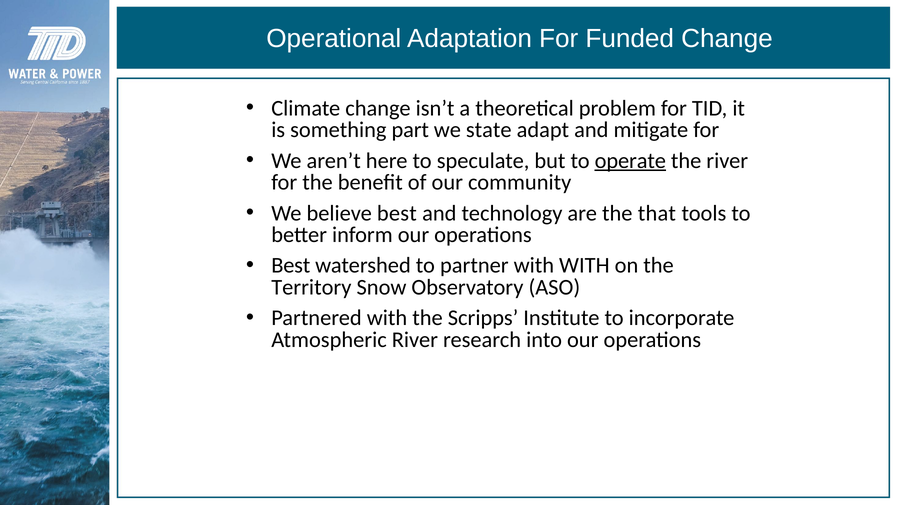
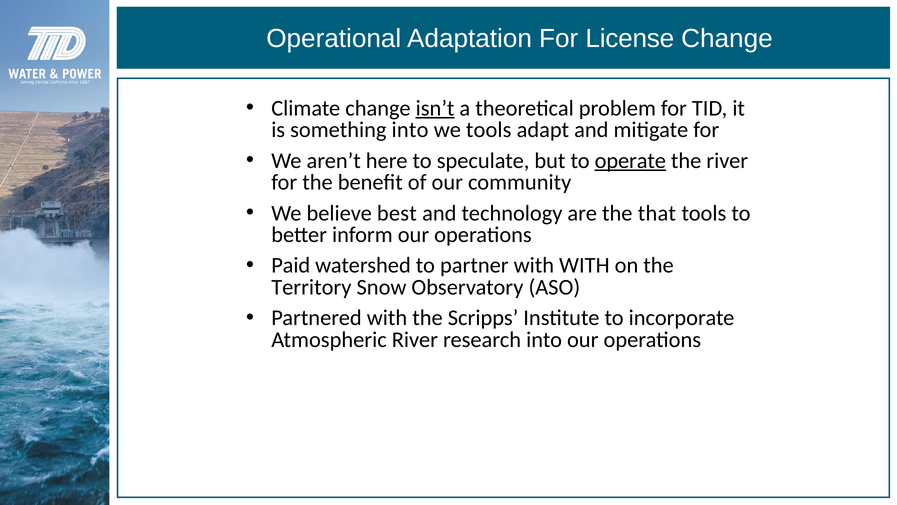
Funded: Funded -> License
isn’t underline: none -> present
something part: part -> into
we state: state -> tools
Best at (291, 265): Best -> Paid
